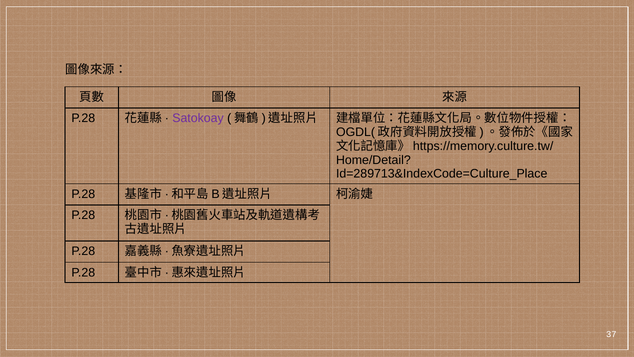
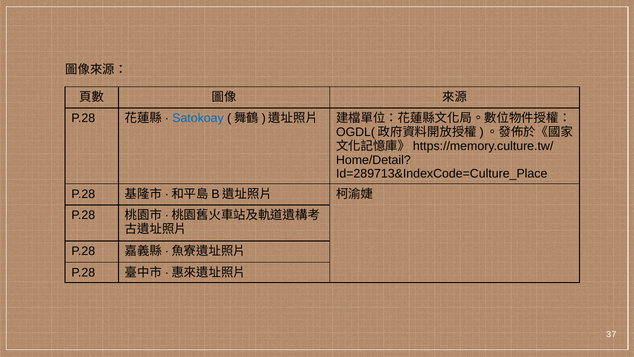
Satokoay colour: purple -> blue
